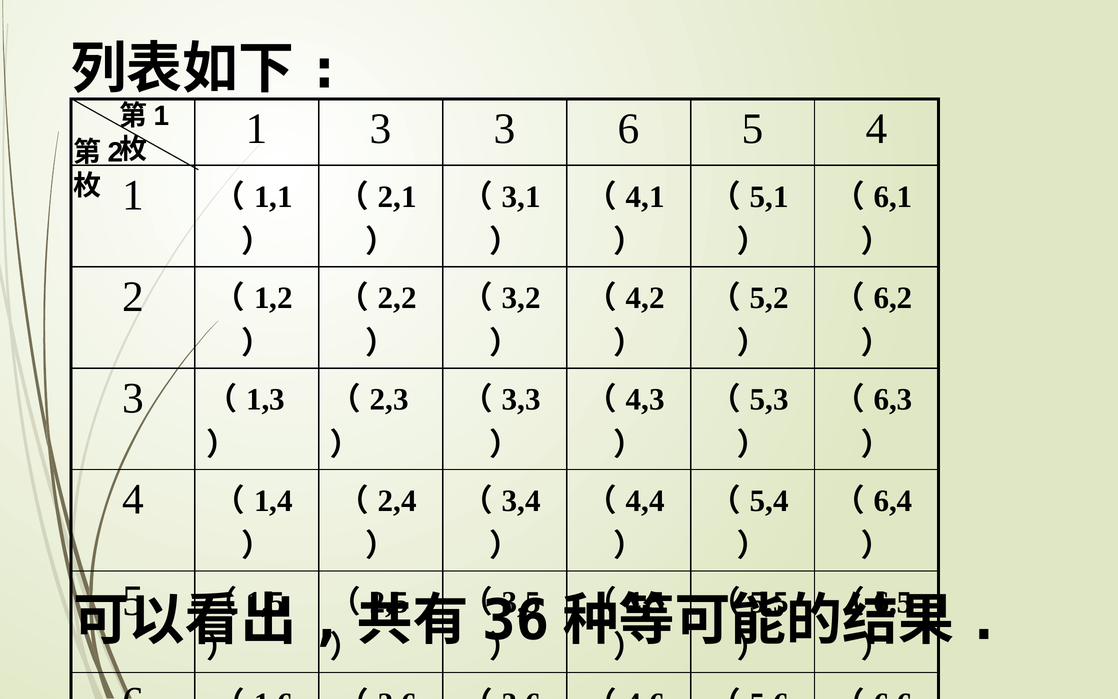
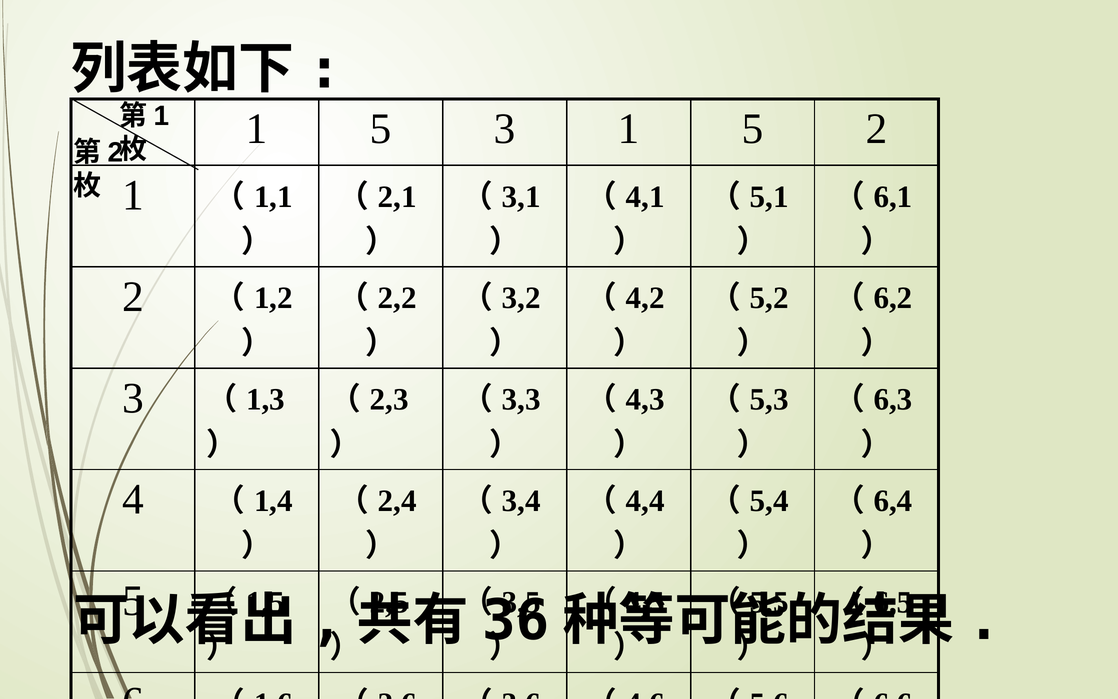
3 at (381, 129): 3 -> 5
3 6: 6 -> 1
5 4: 4 -> 2
